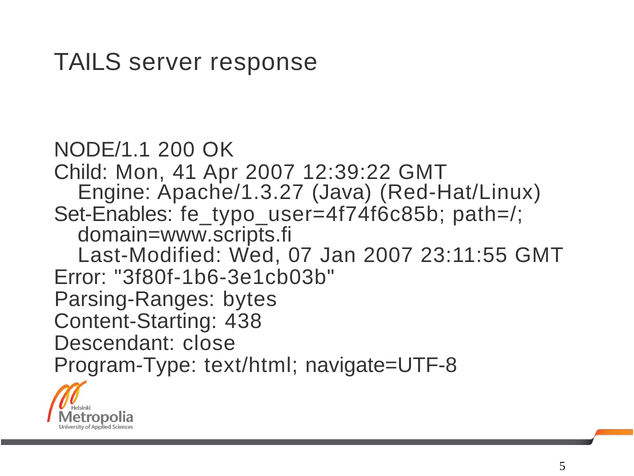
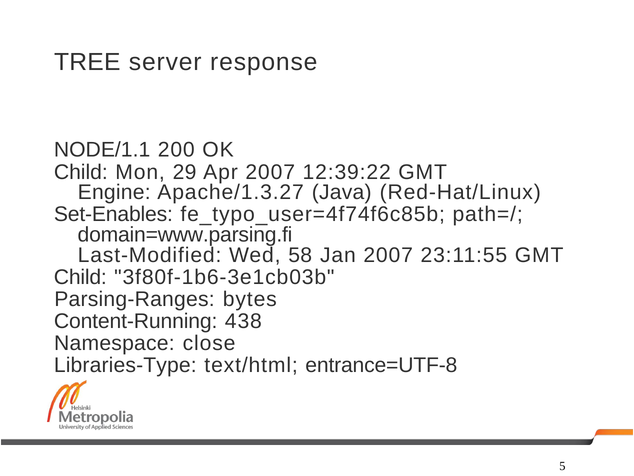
TAILS: TAILS -> TREE
41: 41 -> 29
domain=www.scripts.fi: domain=www.scripts.fi -> domain=www.parsing.fi
07: 07 -> 58
Error at (80, 277): Error -> Child
Content-Starting: Content-Starting -> Content-Running
Descendant: Descendant -> Namespace
Program-Type: Program-Type -> Libraries-Type
navigate=UTF-8: navigate=UTF-8 -> entrance=UTF-8
